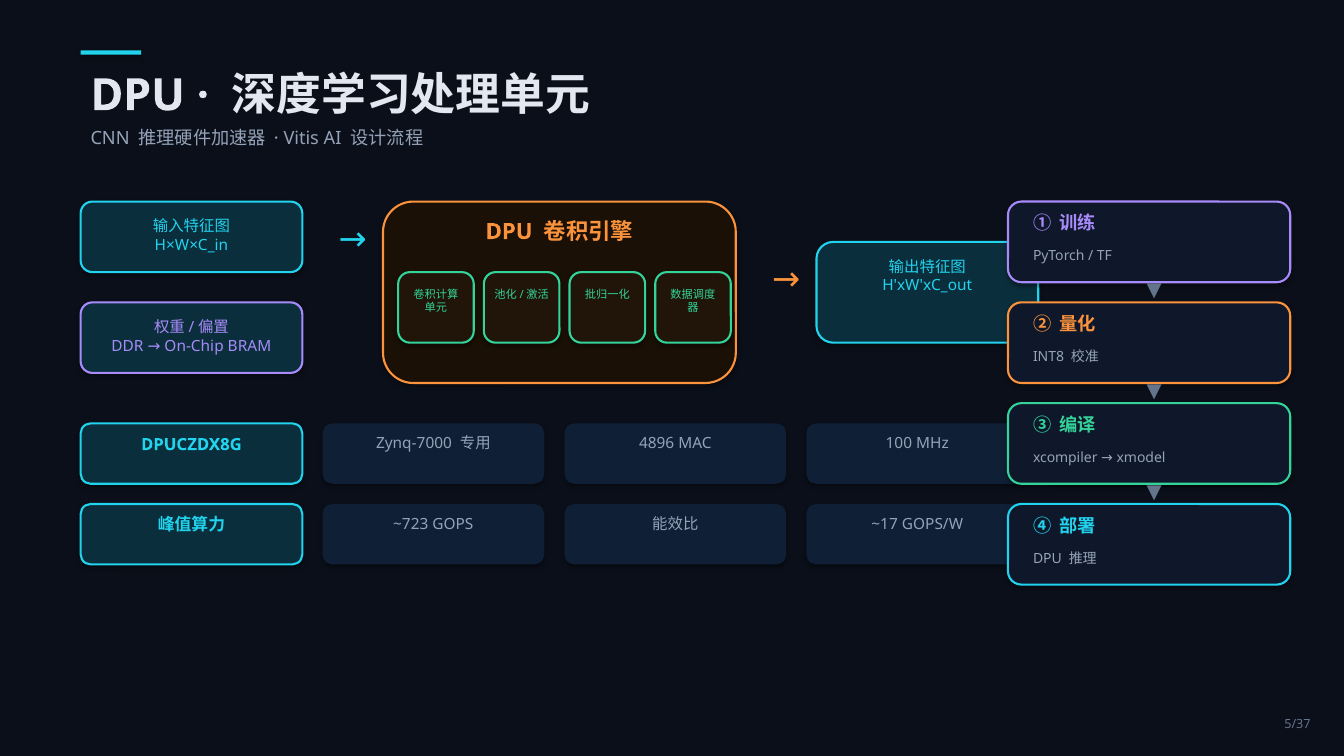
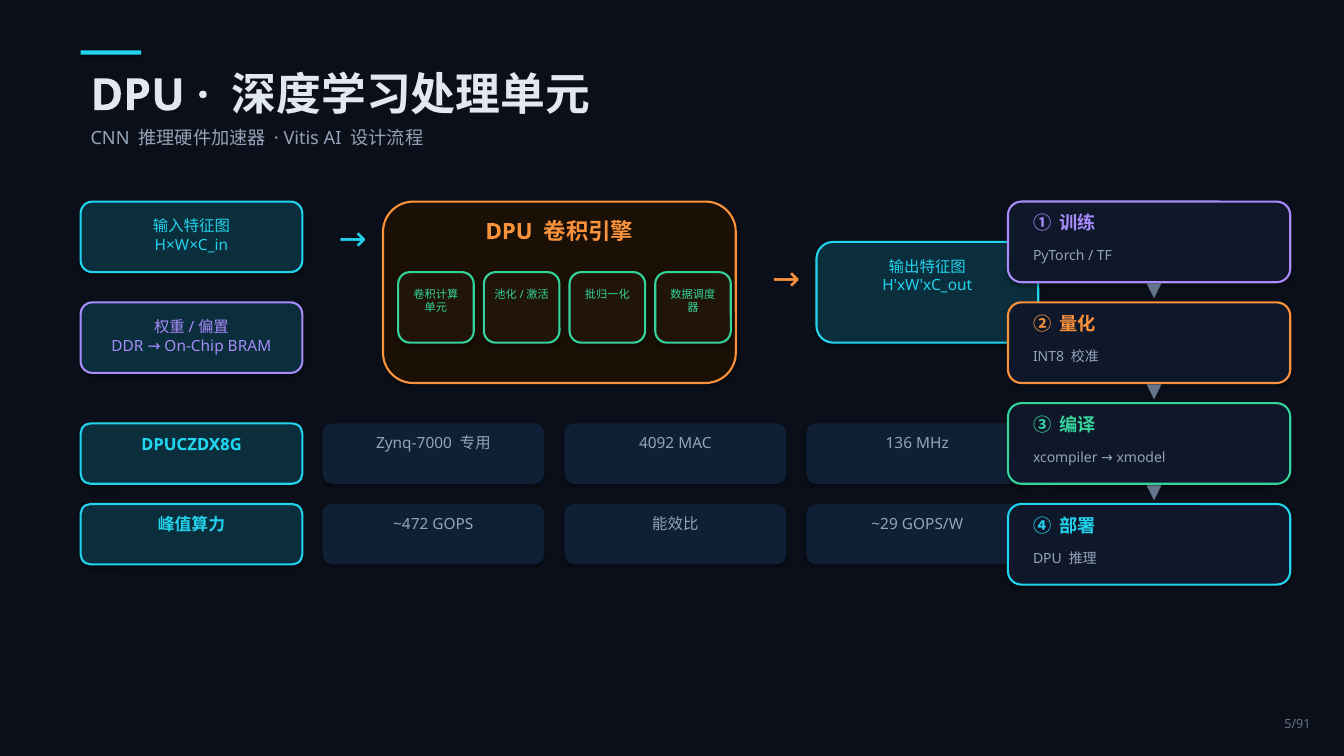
4896: 4896 -> 4092
100: 100 -> 136
~723: ~723 -> ~472
~17: ~17 -> ~29
5/37: 5/37 -> 5/91
